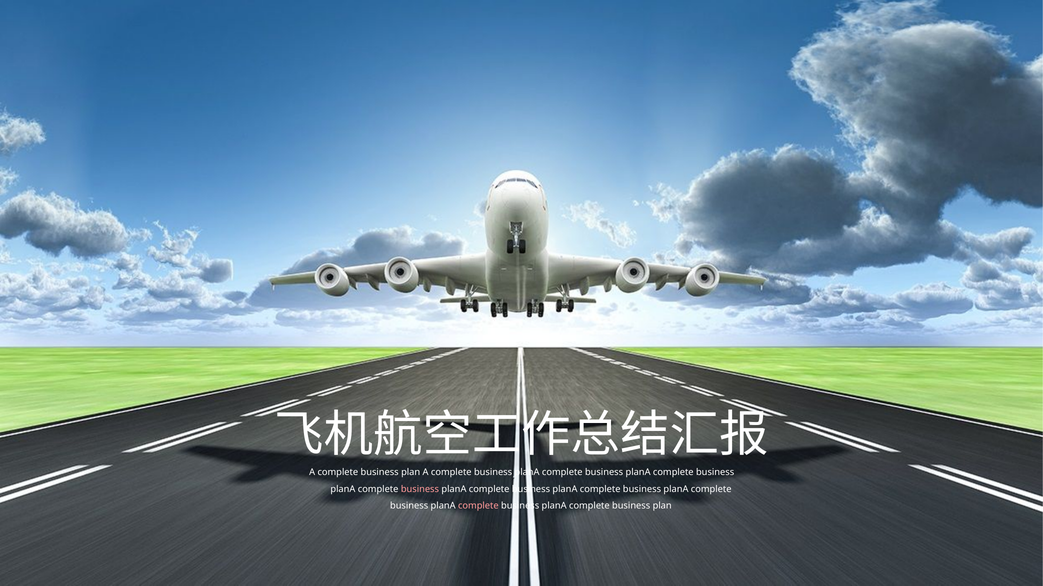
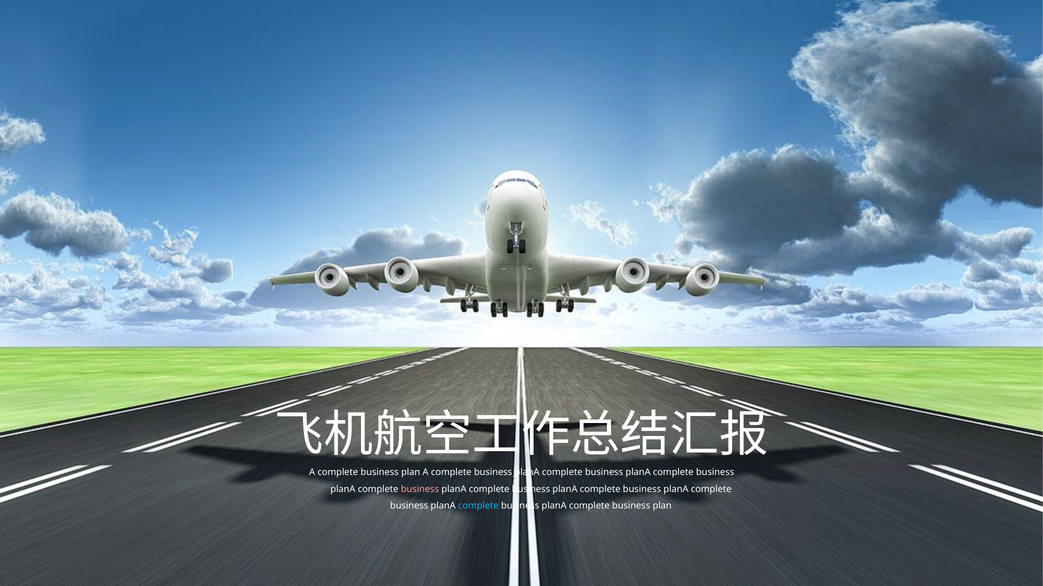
complete at (478, 506) colour: pink -> light blue
